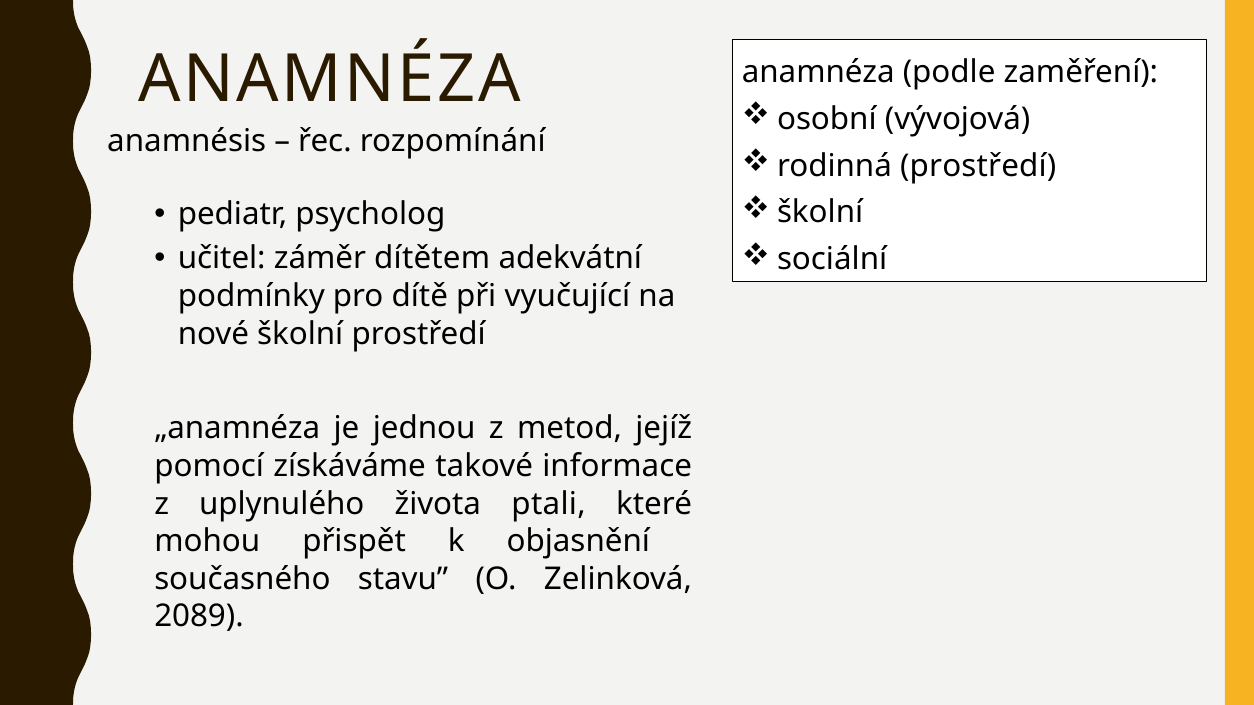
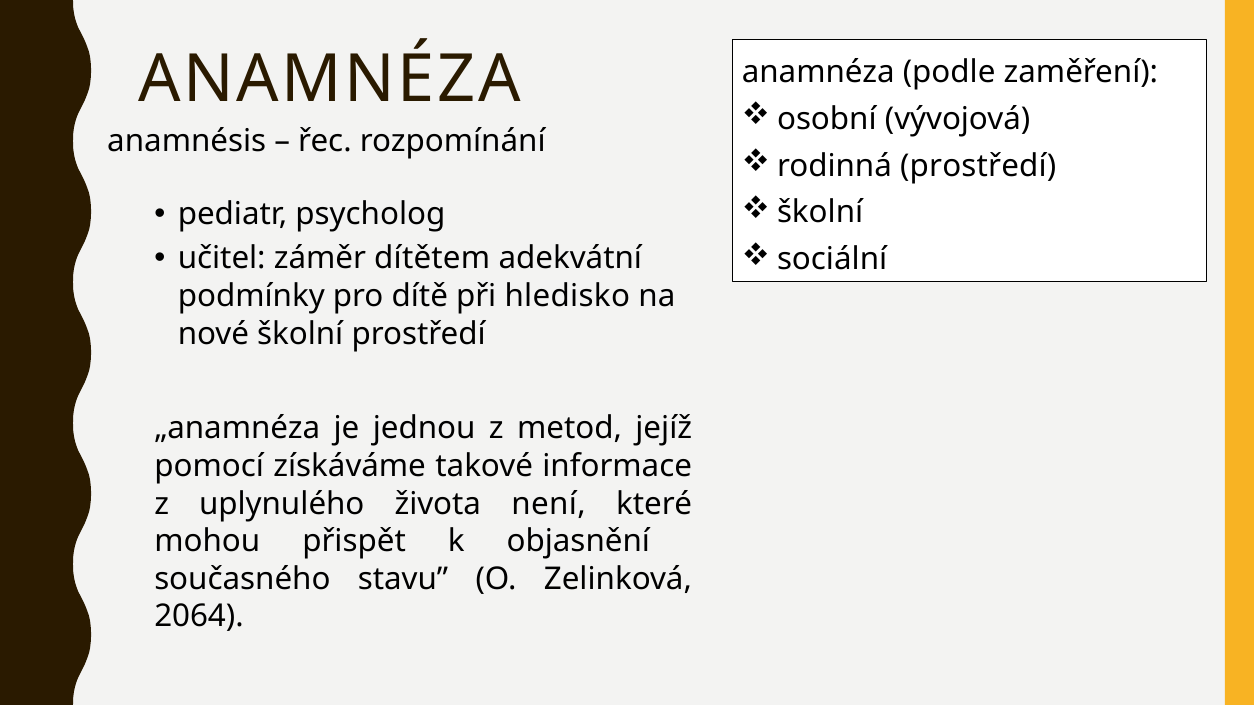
vyučující: vyučující -> hledisko
ptali: ptali -> není
2089: 2089 -> 2064
